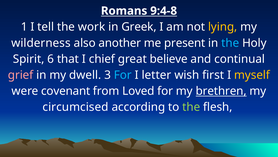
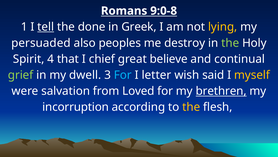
9:4-8: 9:4-8 -> 9:0-8
tell underline: none -> present
work: work -> done
wilderness: wilderness -> persuaded
another: another -> peoples
present: present -> destroy
the at (230, 43) colour: light blue -> light green
6: 6 -> 4
grief colour: pink -> light green
first: first -> said
covenant: covenant -> salvation
circumcised: circumcised -> incorruption
the at (191, 107) colour: light green -> yellow
